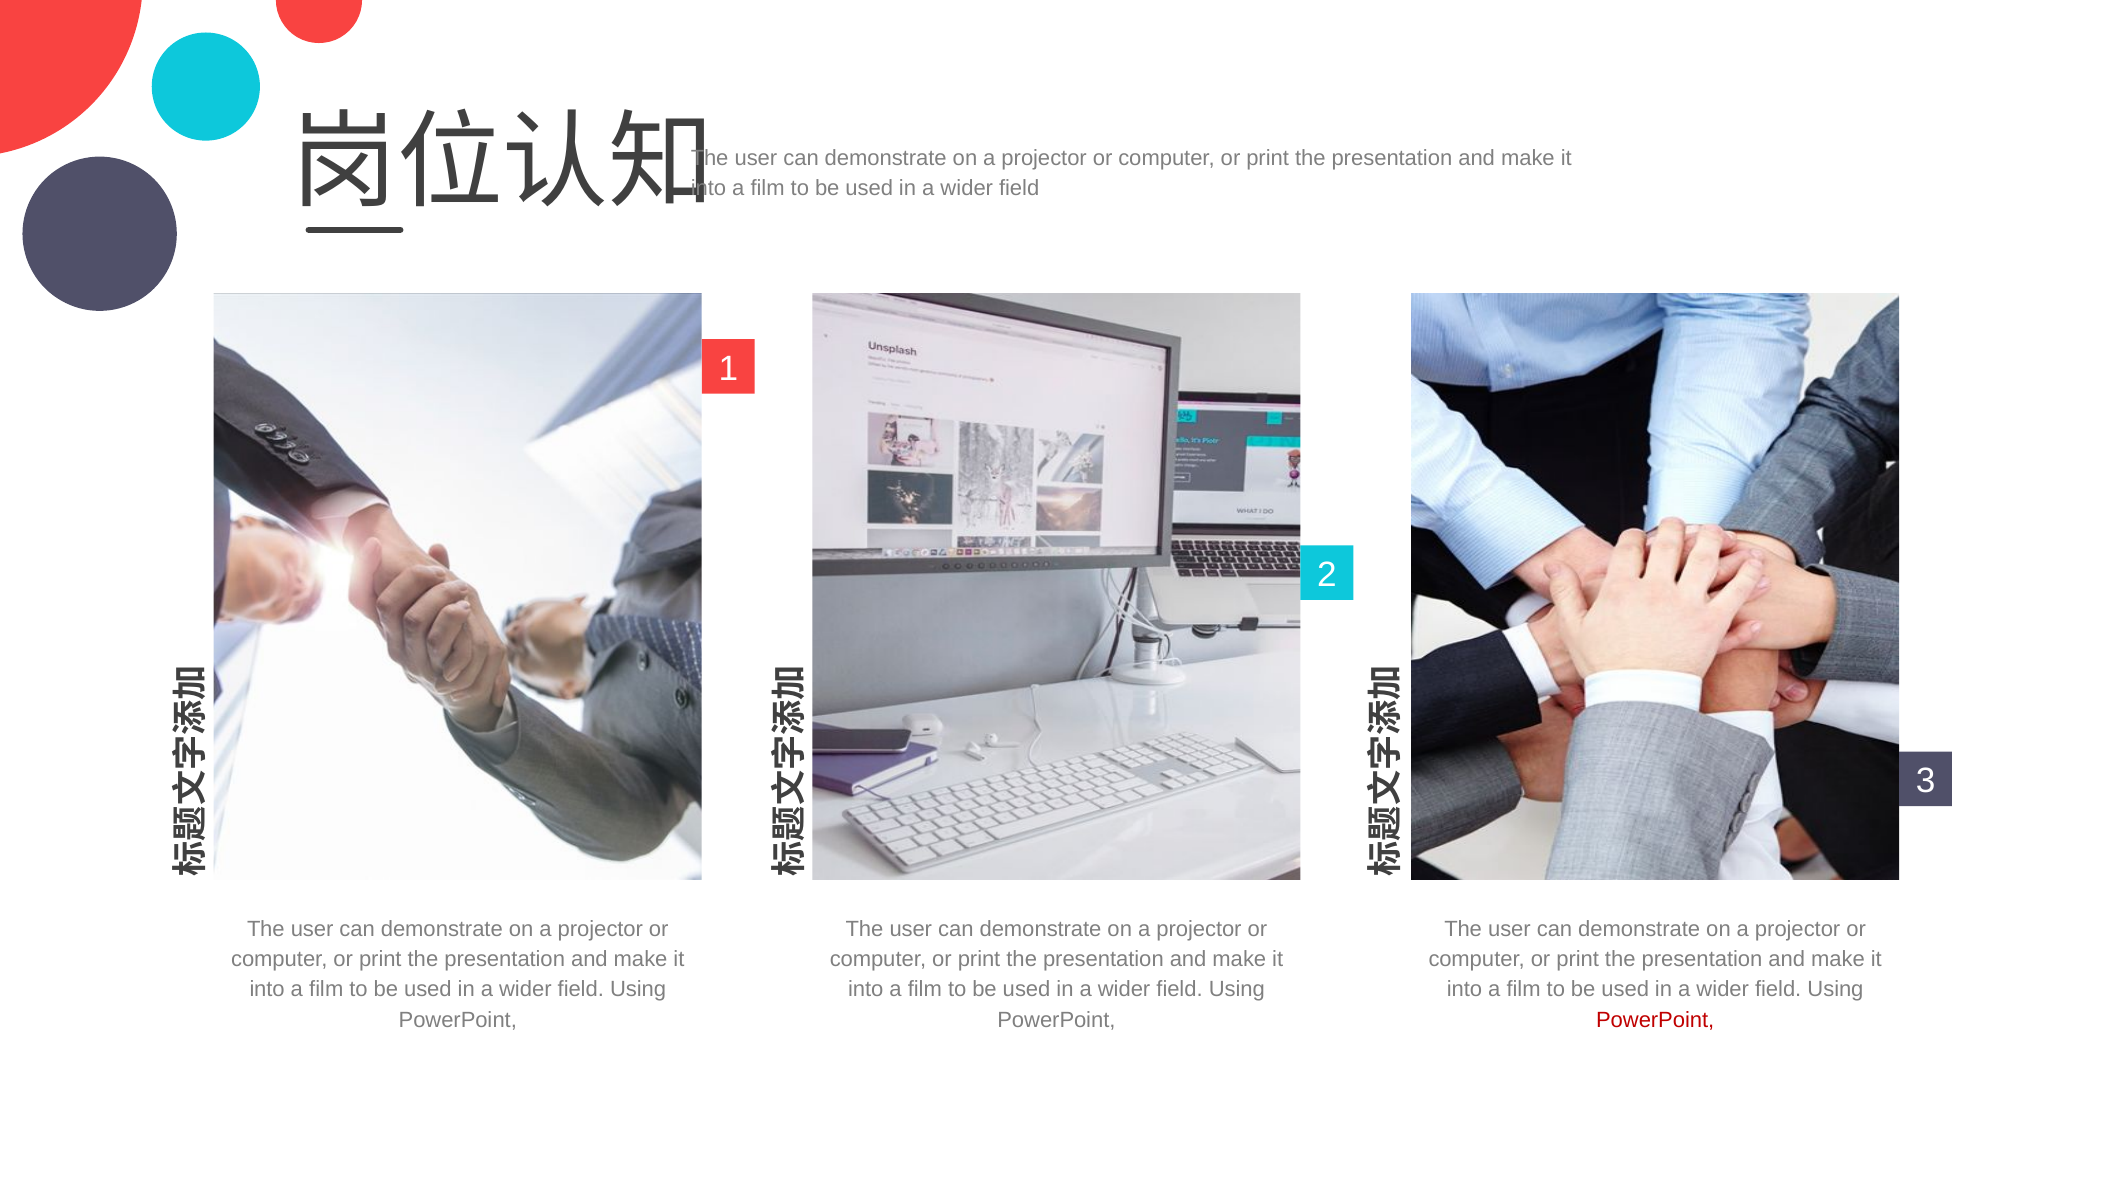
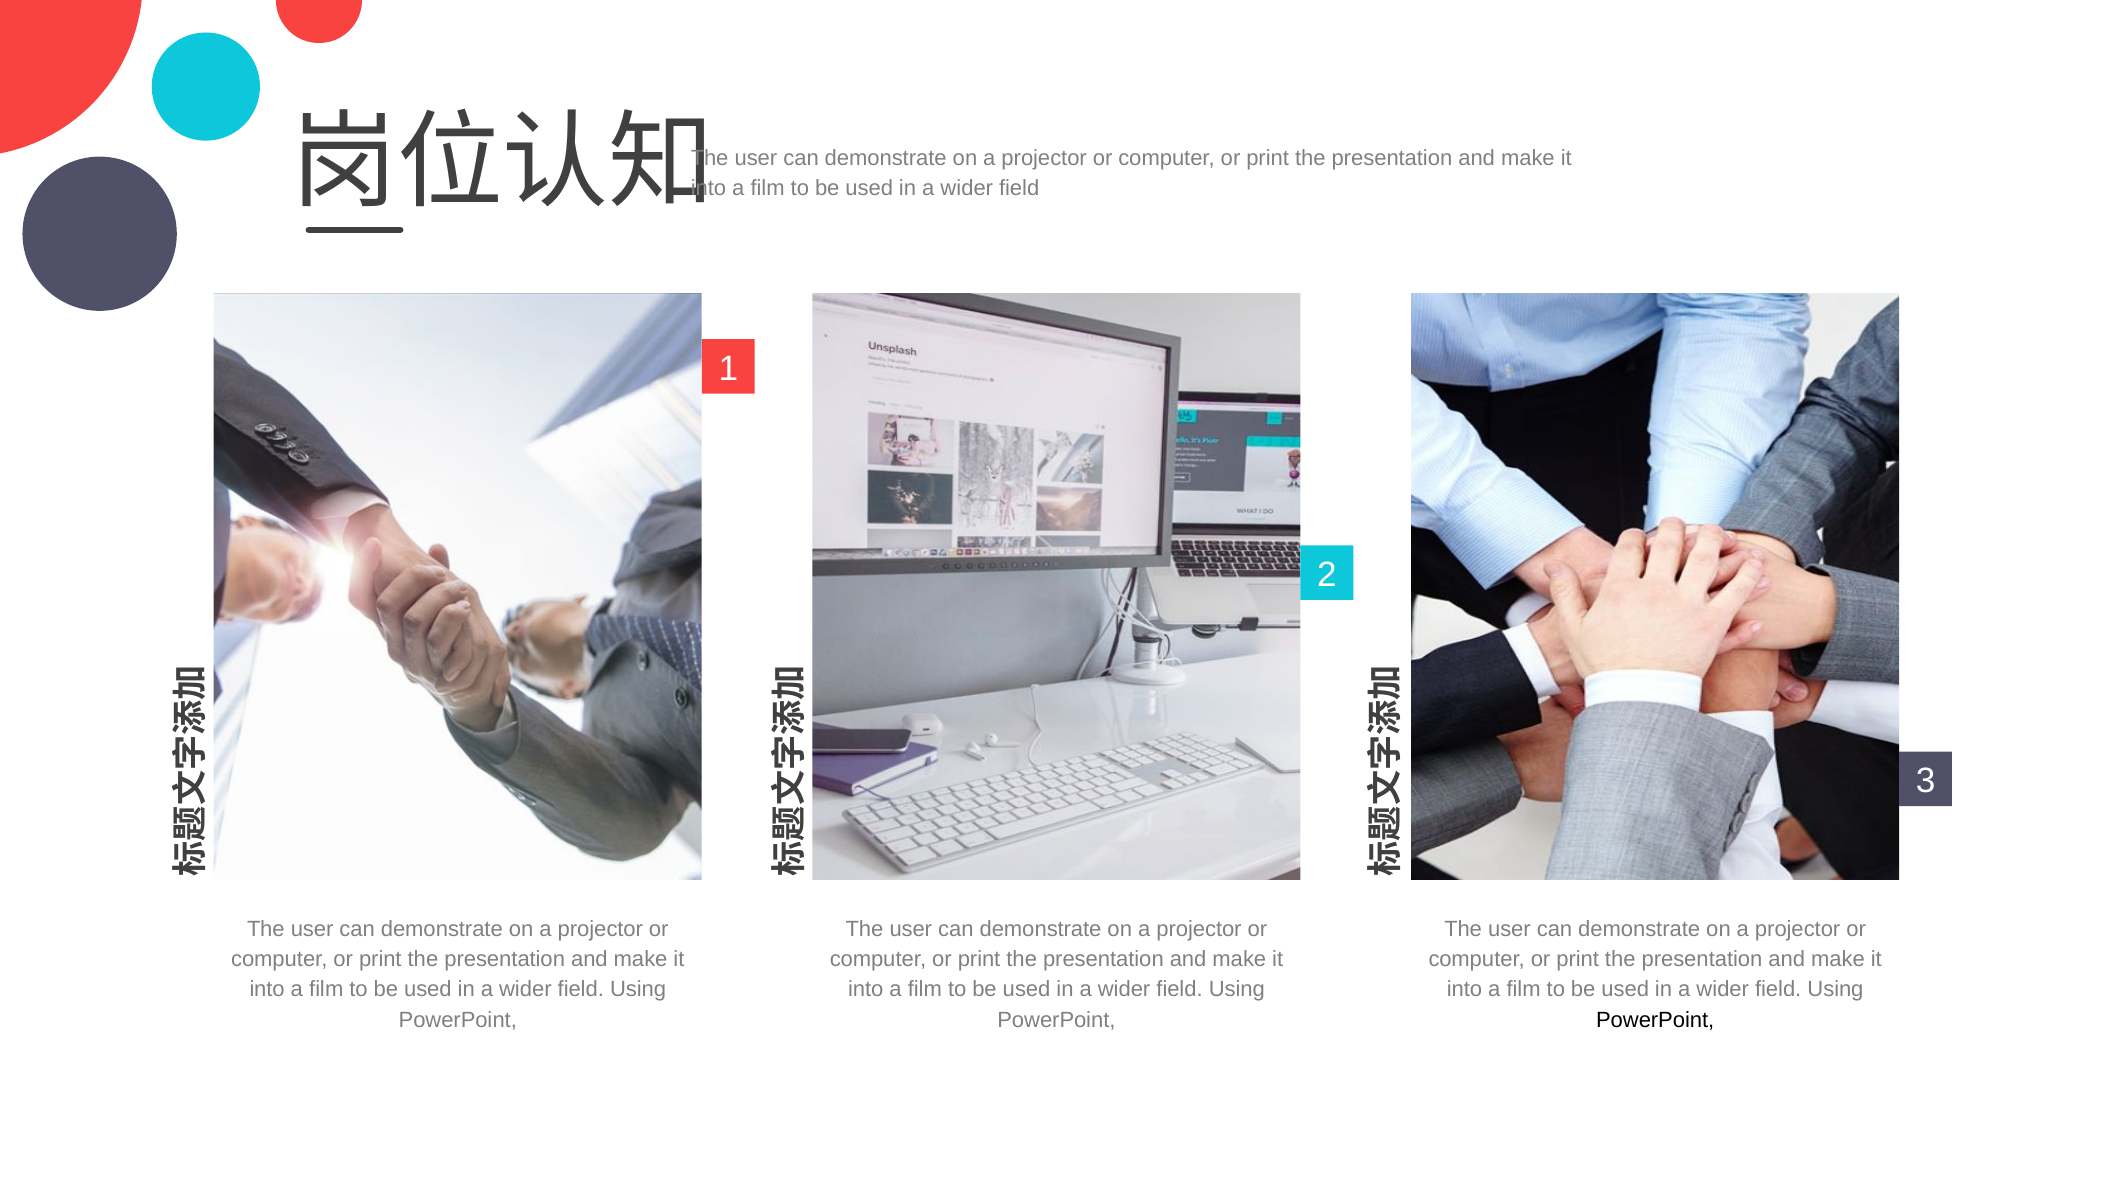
PowerPoint at (1655, 1020) colour: red -> black
